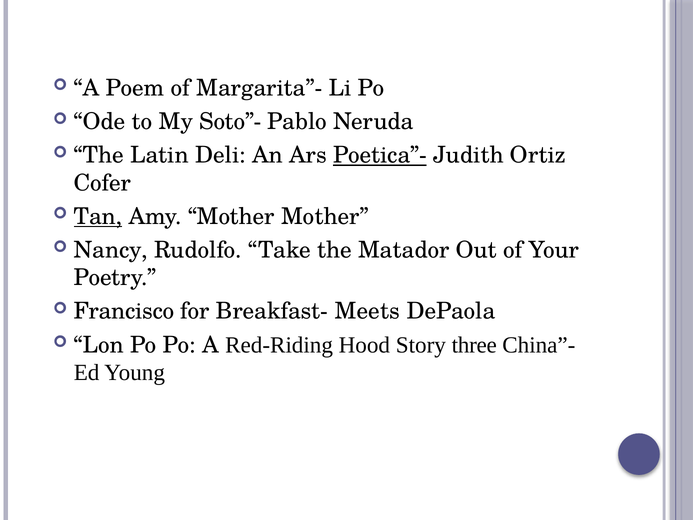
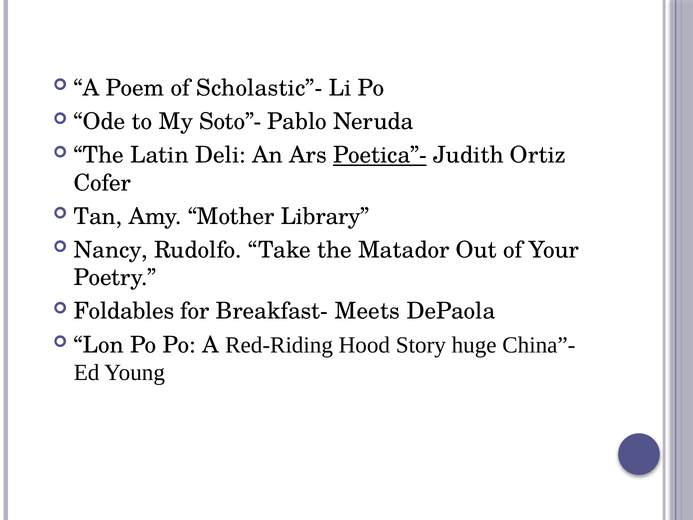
Margarita”-: Margarita”- -> Scholastic”-
Tan underline: present -> none
Mother Mother: Mother -> Library
Francisco: Francisco -> Foldables
three: three -> huge
